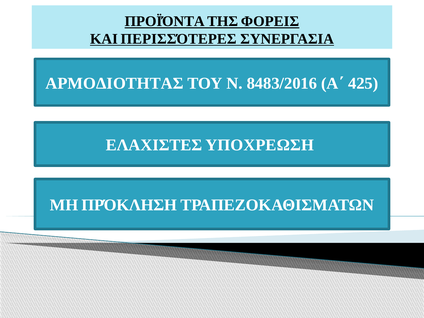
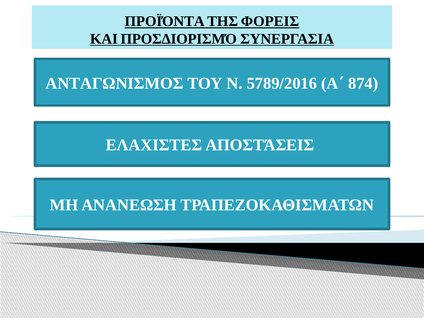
ΠΕΡΙΣΣΌΤΕΡΕΣ: ΠΕΡΙΣΣΌΤΕΡΕΣ -> ΠΡΟΣΔΙΟΡΙΣΜΌ
ΑΡΜΟΔΙΟΤΗΤΑΣ: ΑΡΜΟΔΙΟΤΗΤΑΣ -> ΑΝΤΑΓΩΝΙΣΜΟΣ
8483/2016: 8483/2016 -> 5789/2016
425: 425 -> 874
ΥΠΟΧΡΕΩΣΗ: ΥΠΟΧΡΕΩΣΗ -> ΑΠΟΣΤΆΣΕΙΣ
ΠΡΌΚΛΗΣΗ: ΠΡΌΚΛΗΣΗ -> ΑΝΑΝΕΩΣΗ
